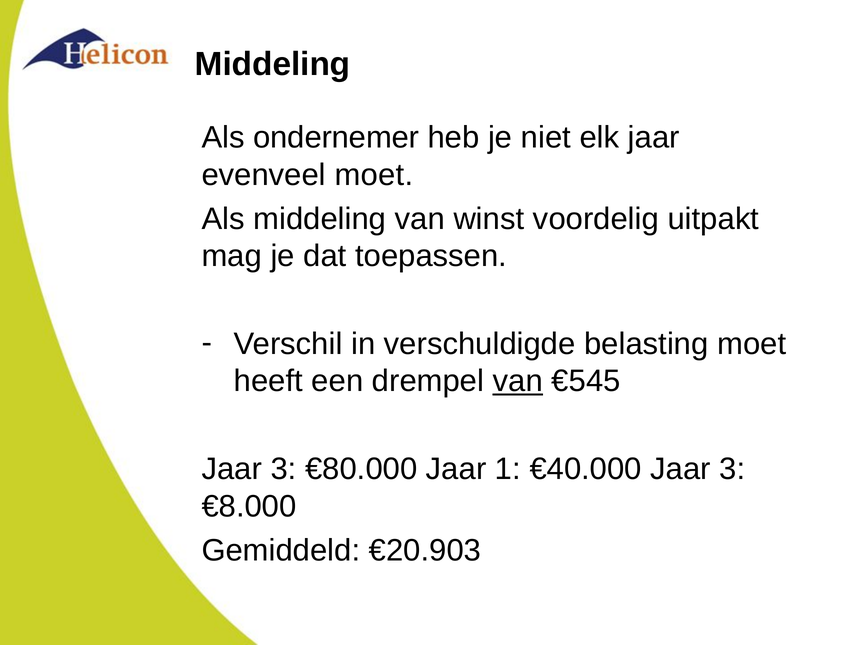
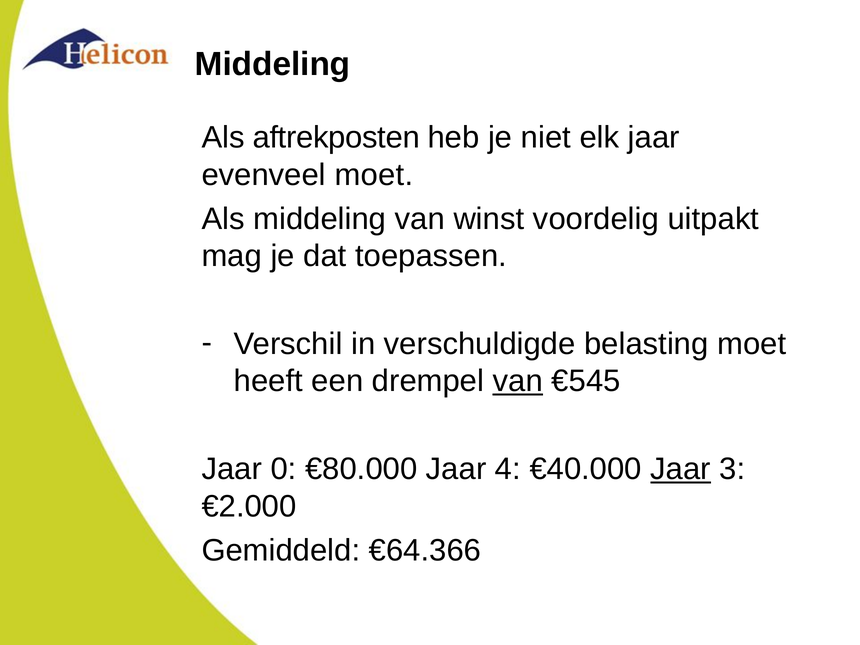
ondernemer: ondernemer -> aftrekposten
3 at (283, 469): 3 -> 0
1: 1 -> 4
Jaar at (681, 469) underline: none -> present
€8.000: €8.000 -> €2.000
€20.903: €20.903 -> €64.366
